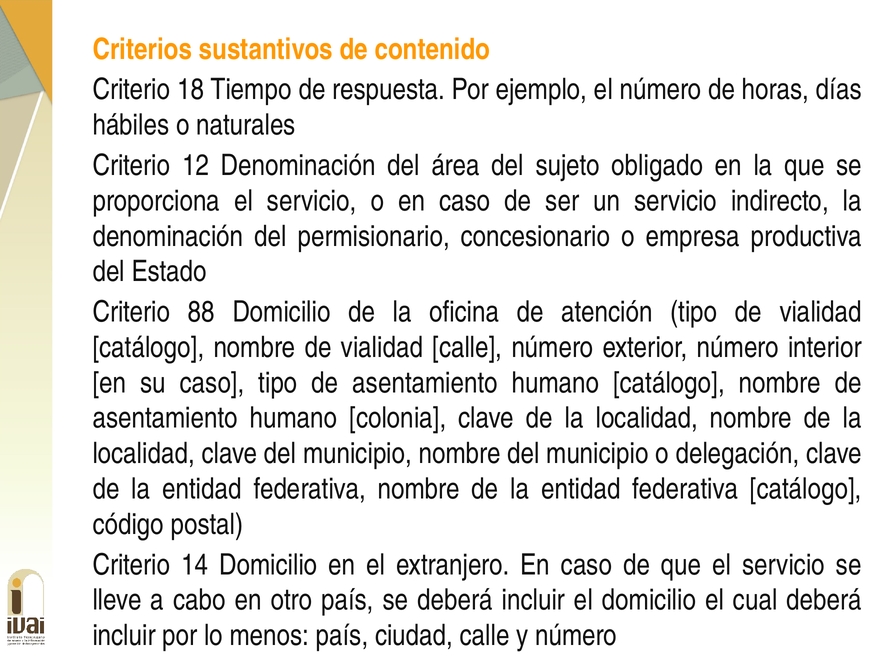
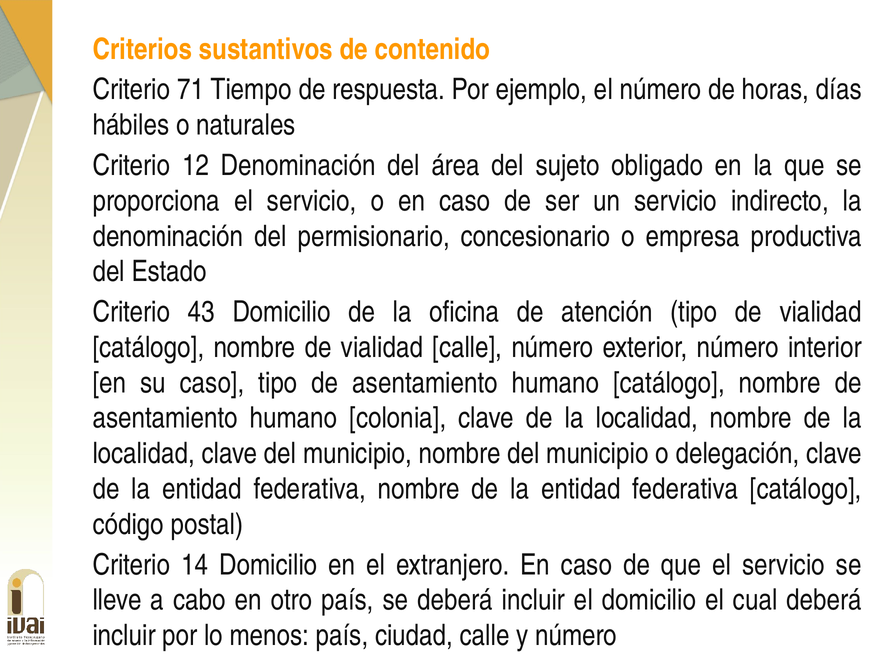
18: 18 -> 71
88: 88 -> 43
